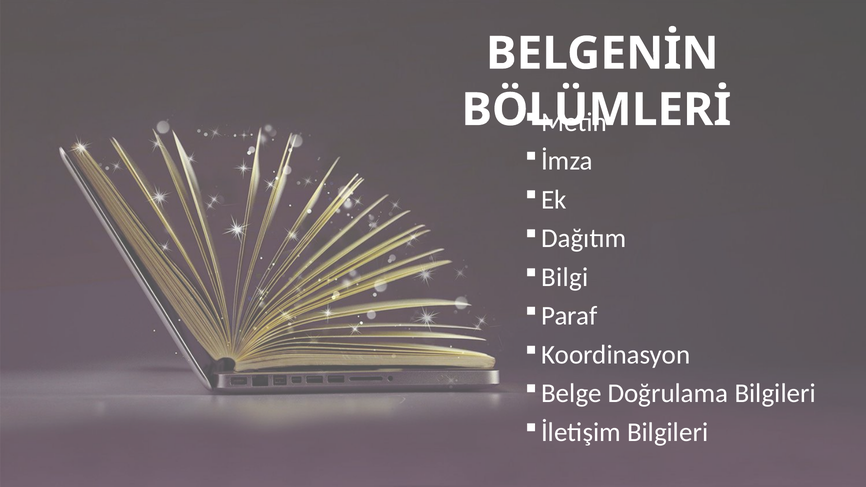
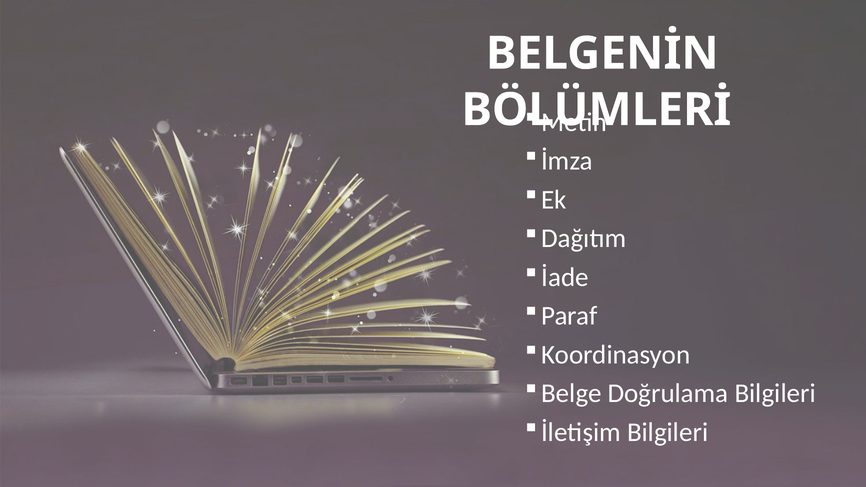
Bilgi: Bilgi -> İade
